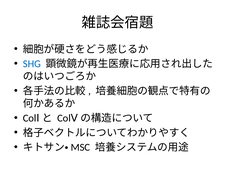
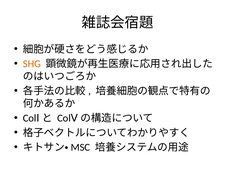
SHG colour: blue -> orange
